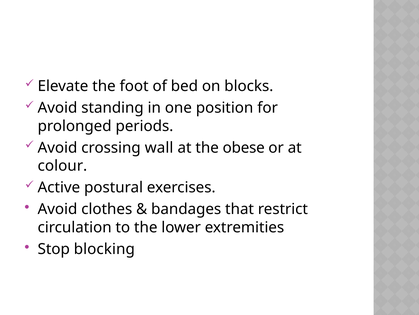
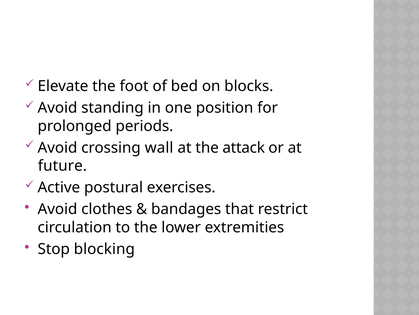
obese: obese -> attack
colour: colour -> future
